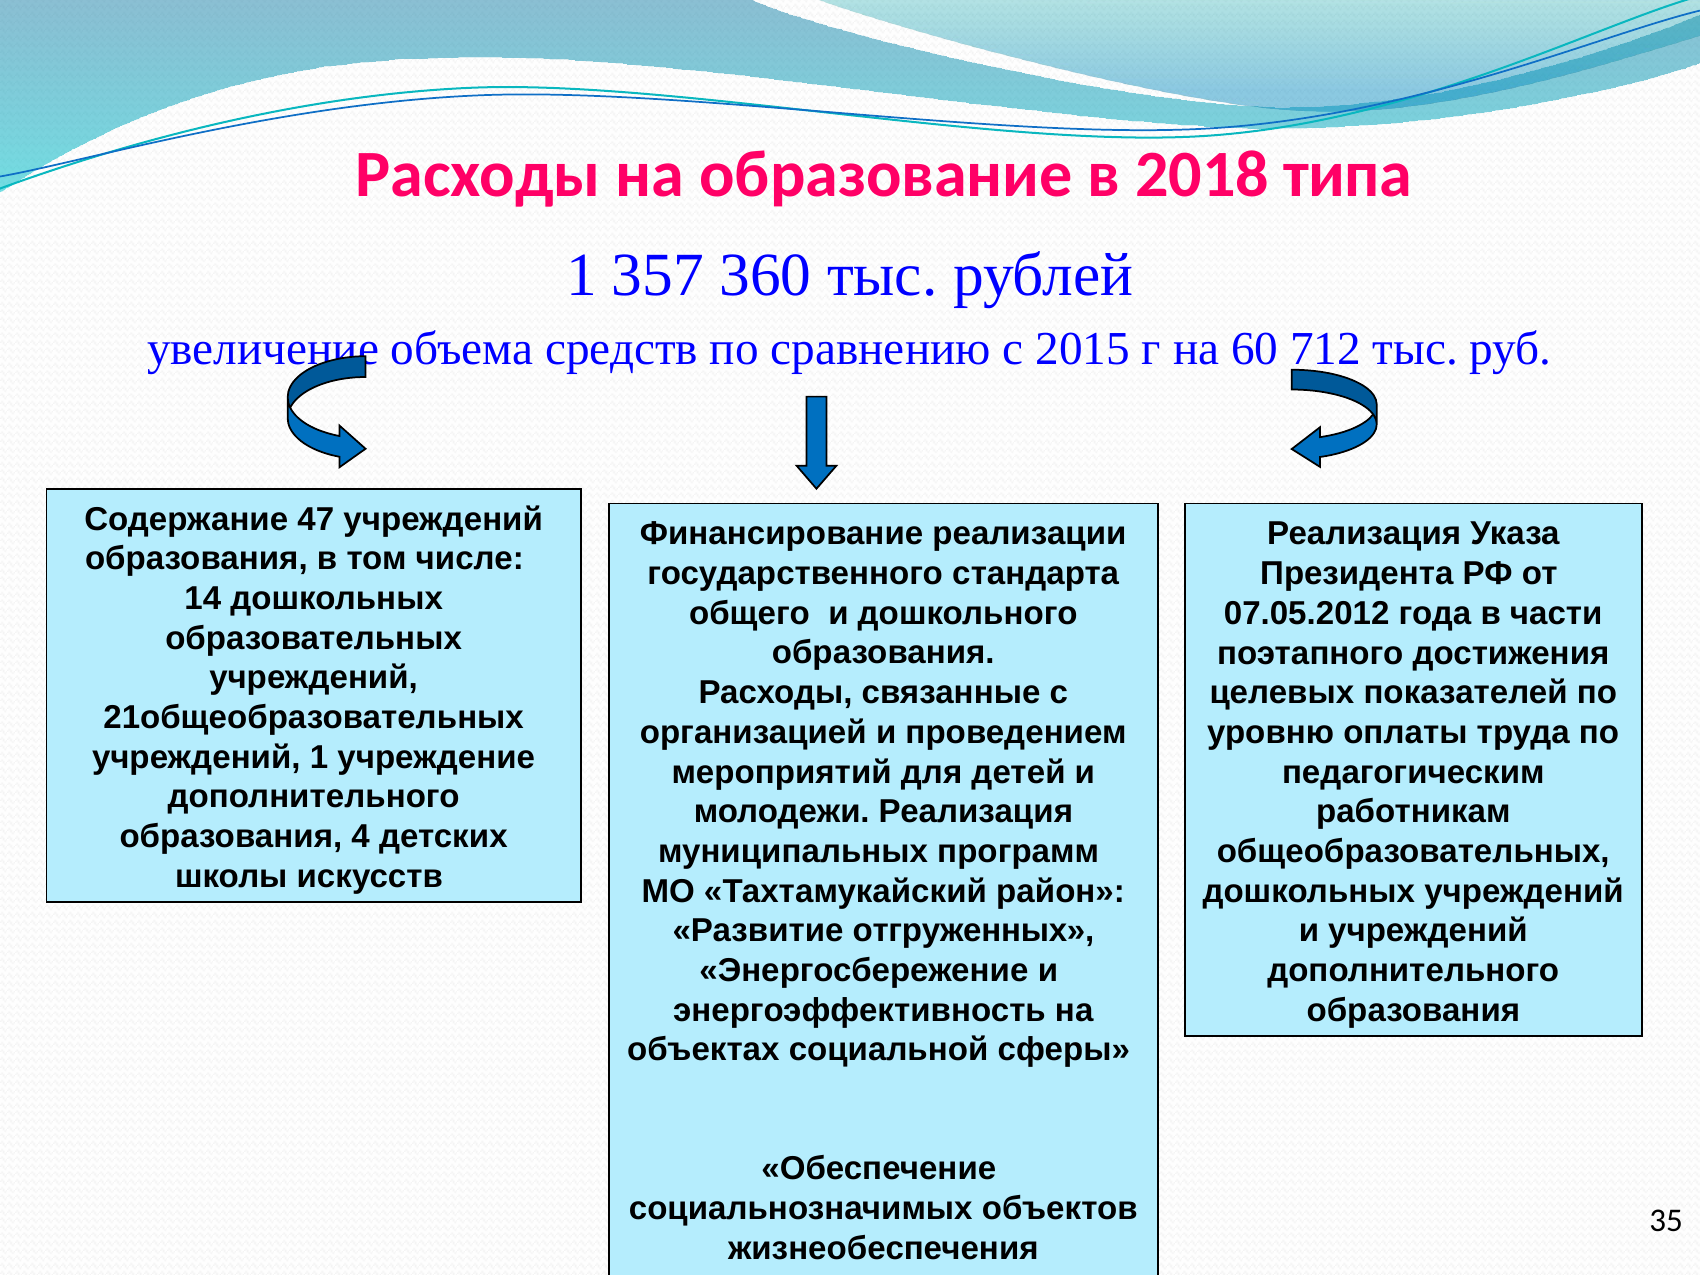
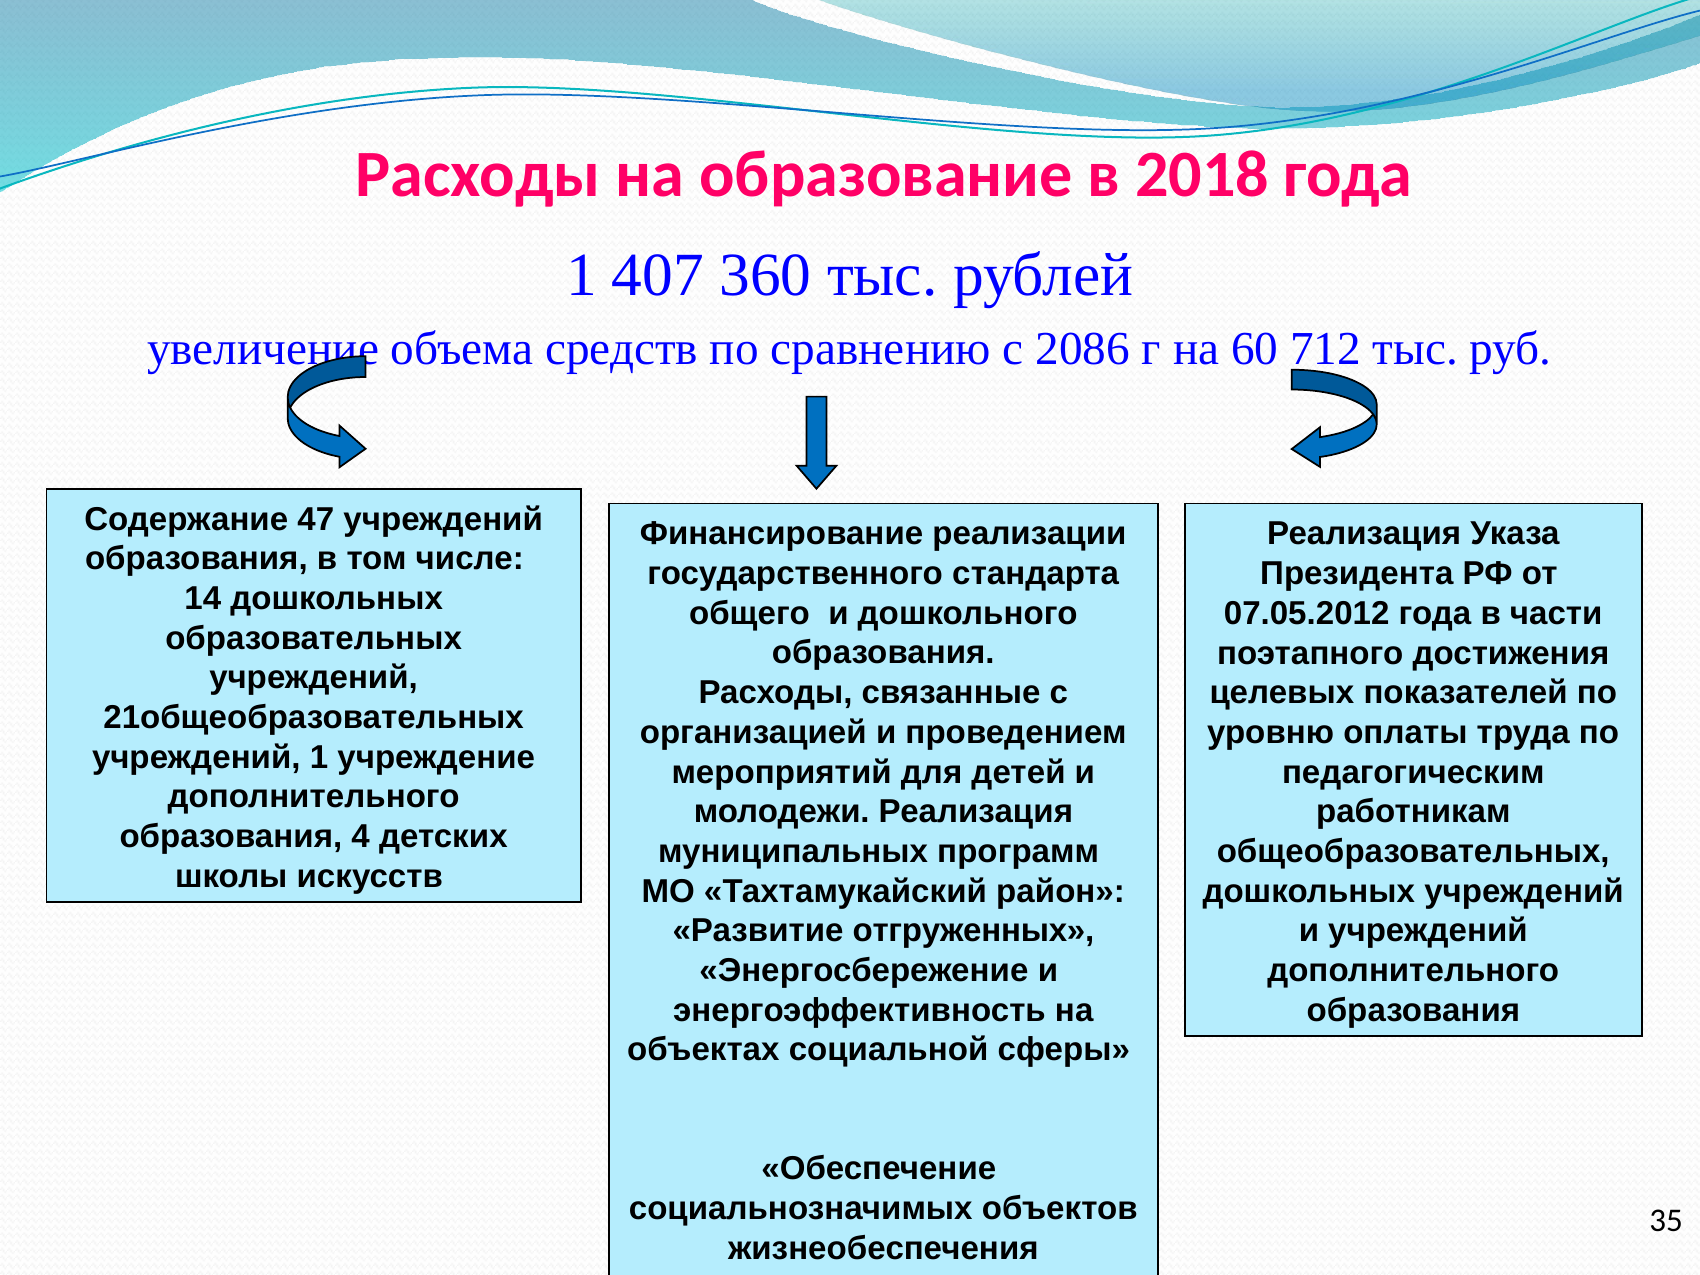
2018 типа: типа -> года
357: 357 -> 407
2015: 2015 -> 2086
